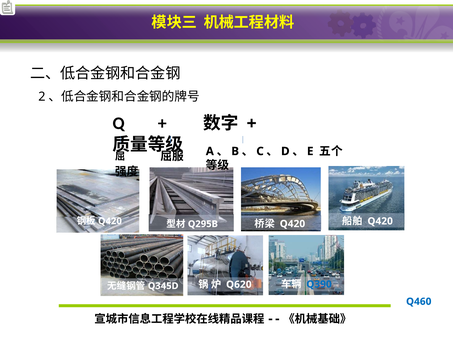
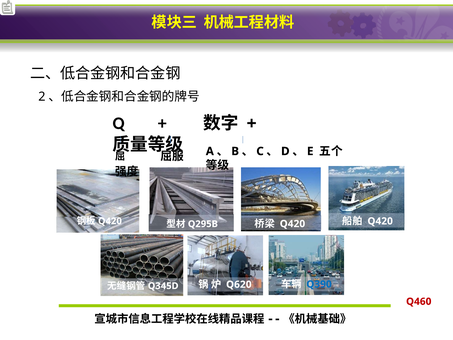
Q460 colour: blue -> red
